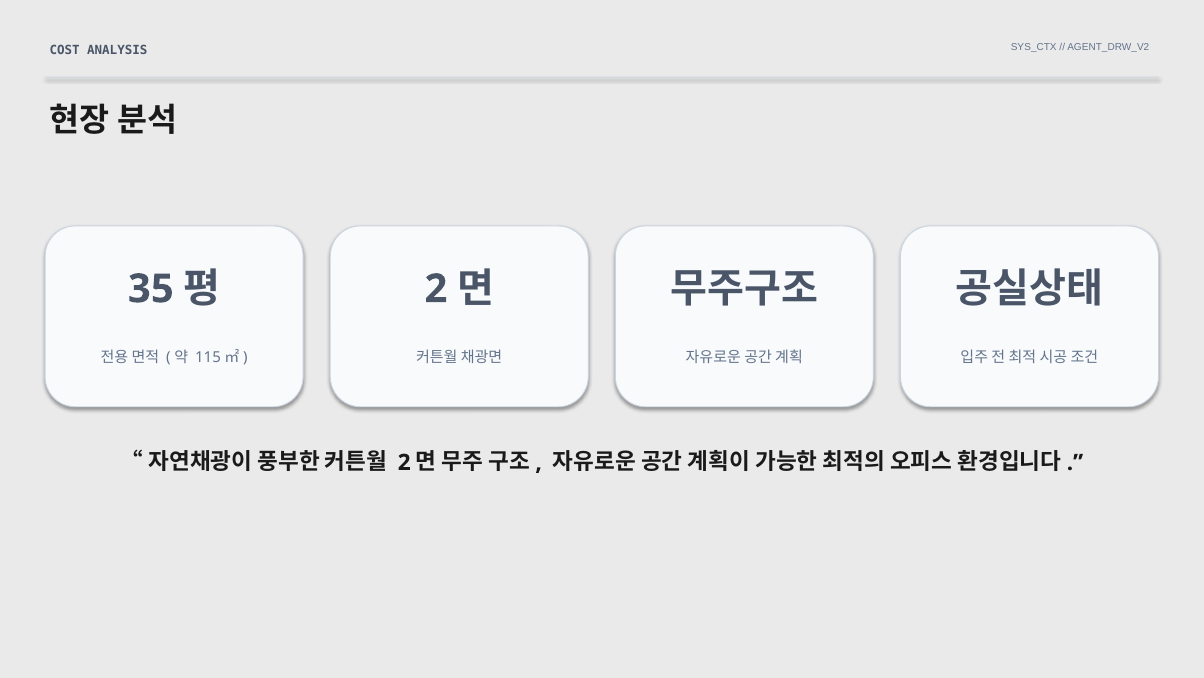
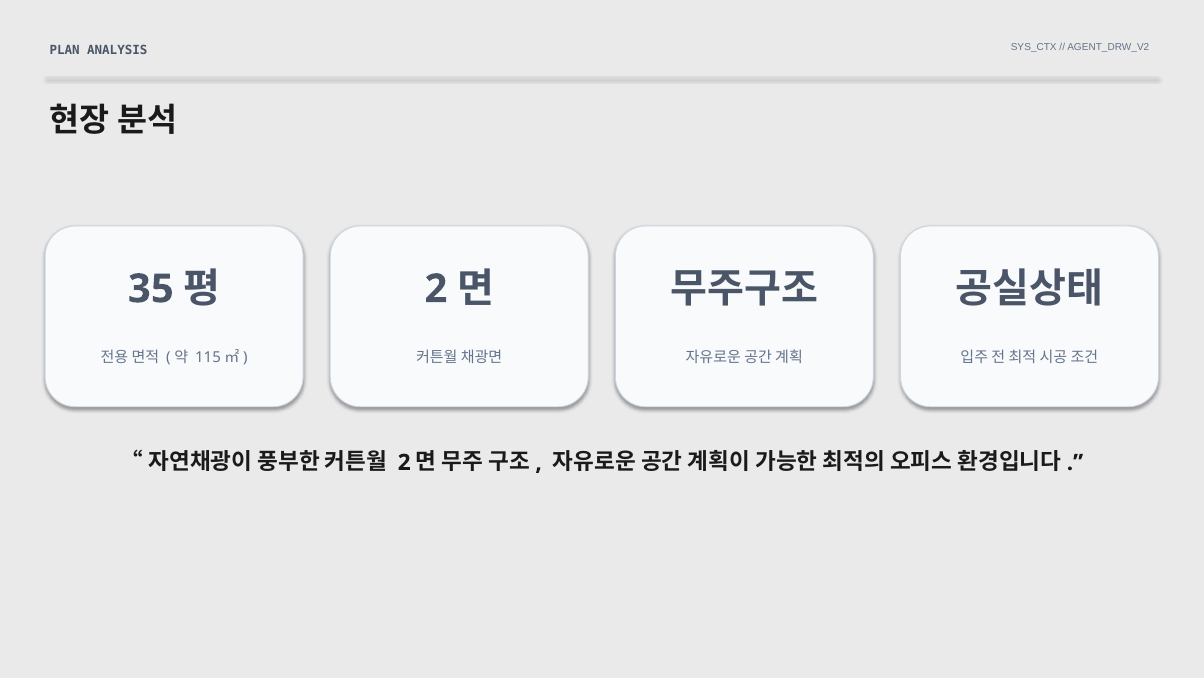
COST: COST -> PLAN
